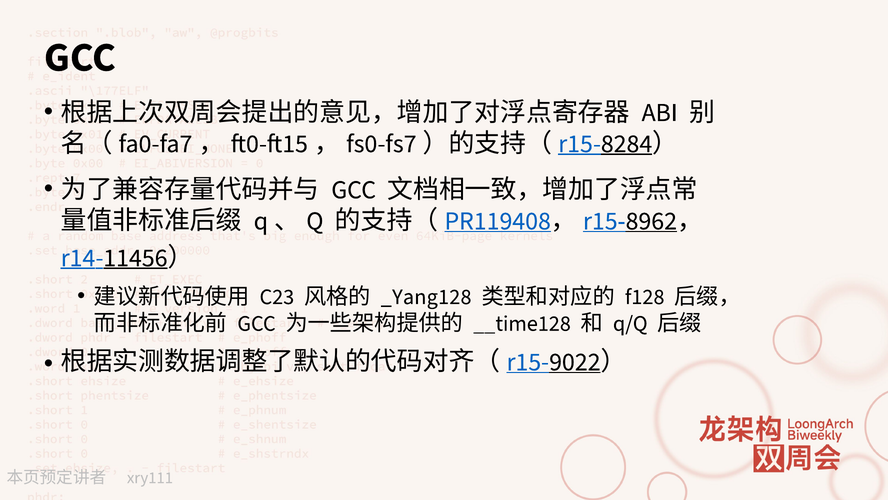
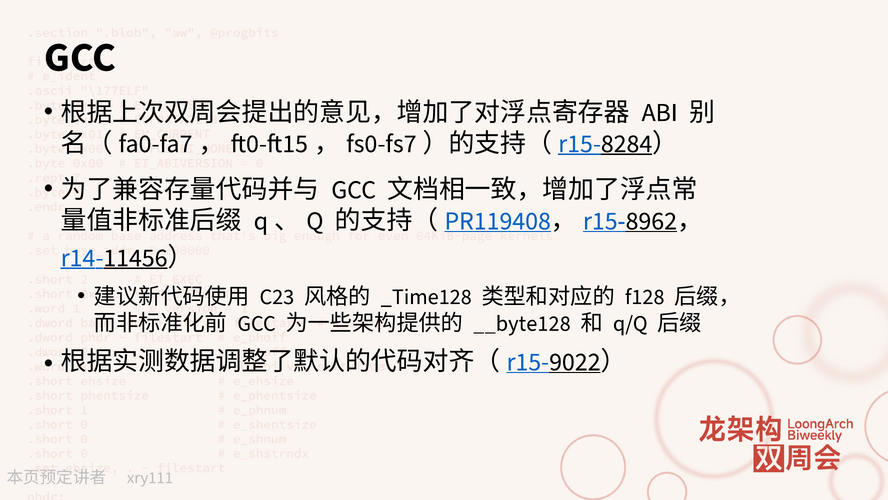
_Yang128: _Yang128 -> _Time128
__time128: __time128 -> __byte128
